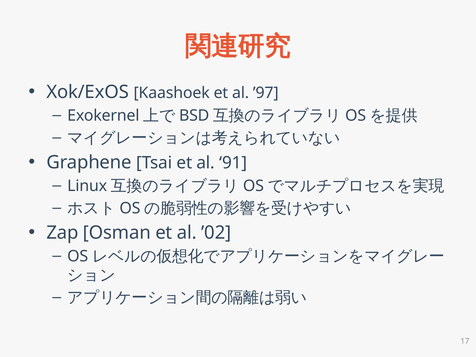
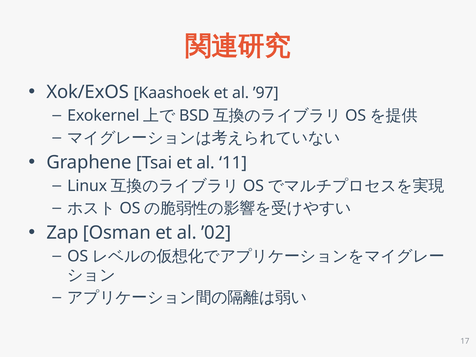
91: 91 -> 11
